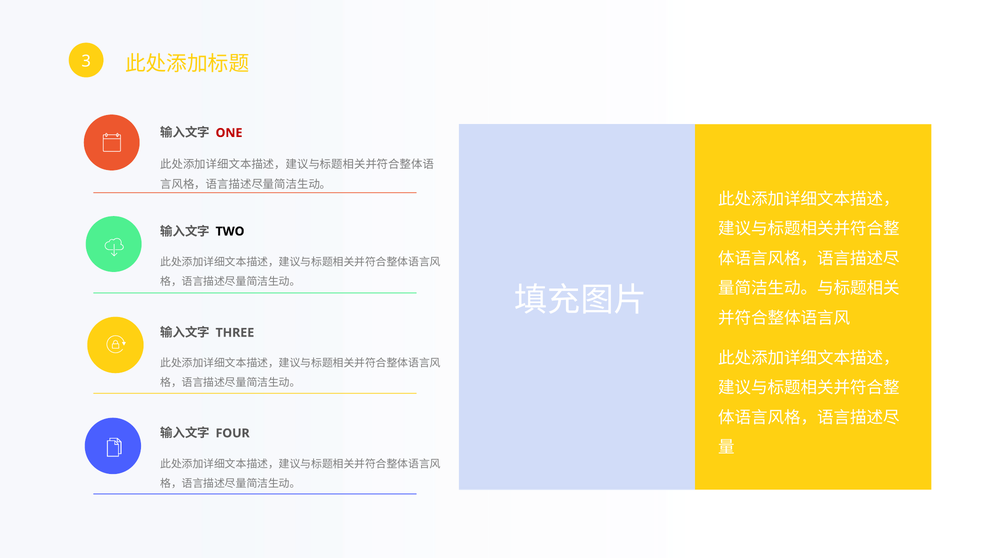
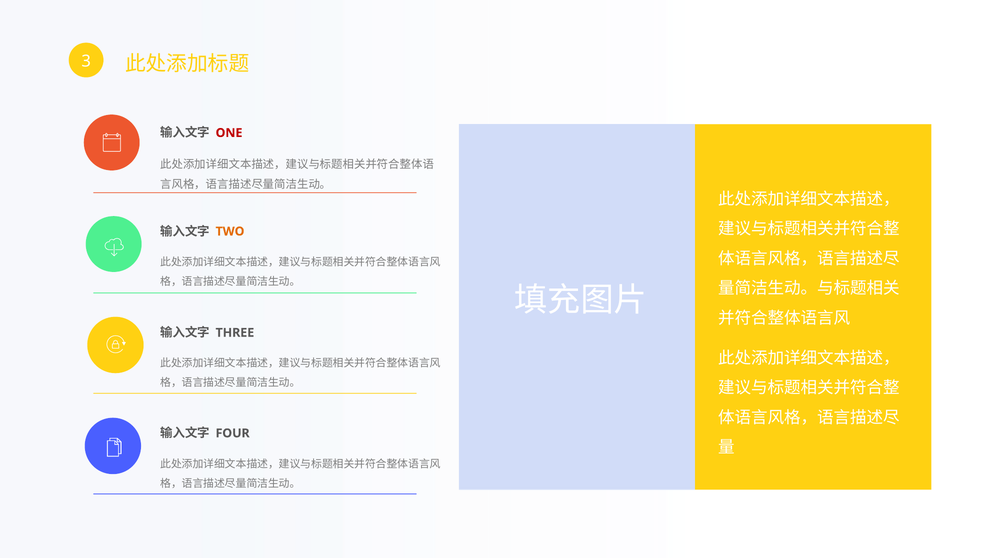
TWO colour: black -> orange
